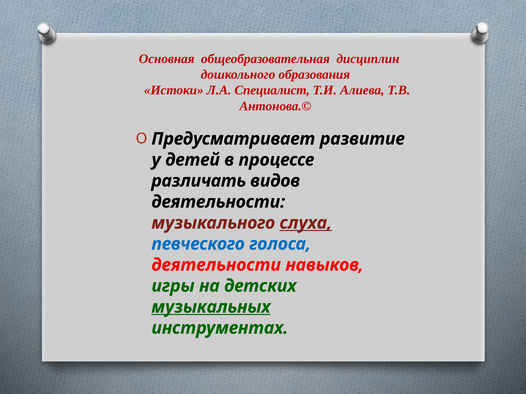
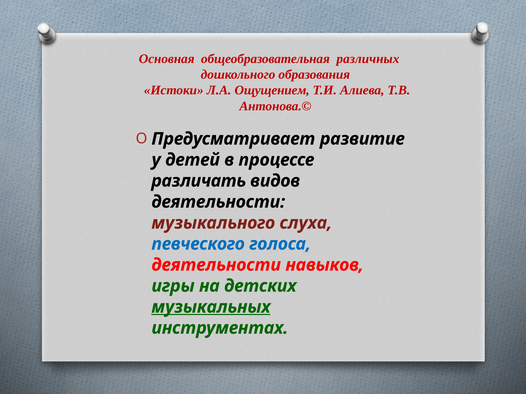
дисциплин: дисциплин -> различных
Специалист: Специалист -> Ощущением
слуха underline: present -> none
